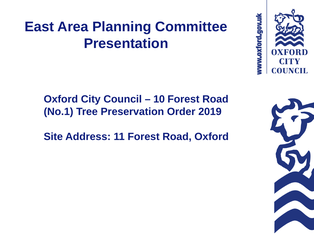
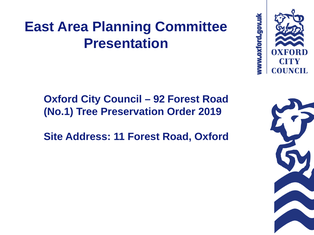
10: 10 -> 92
